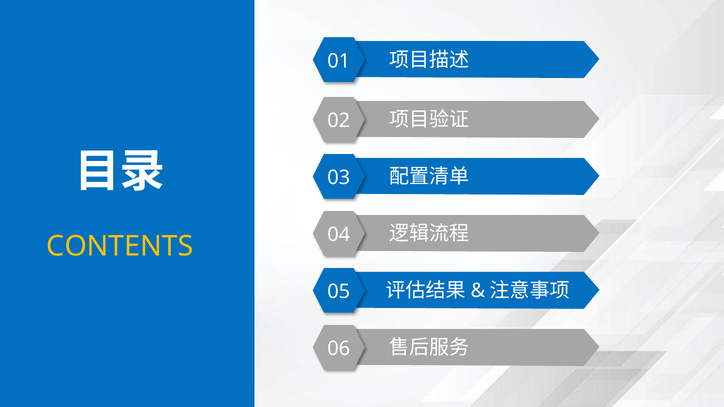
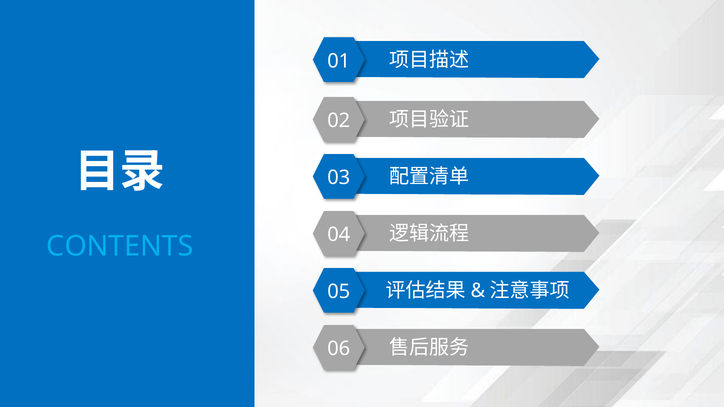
CONTENTS colour: yellow -> light blue
